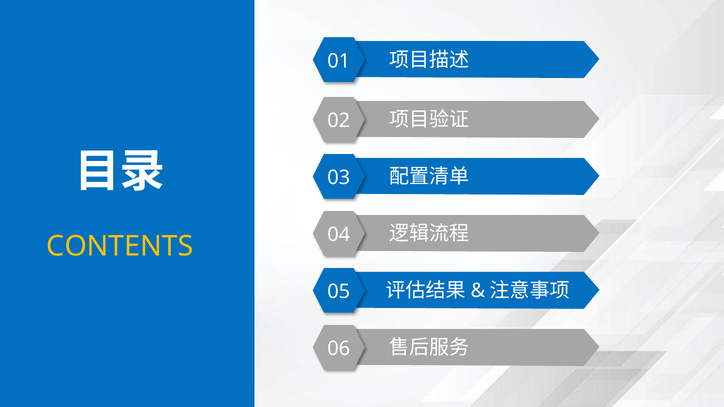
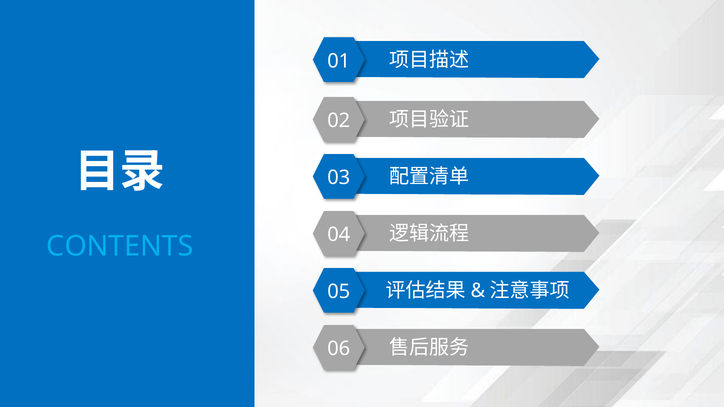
CONTENTS colour: yellow -> light blue
